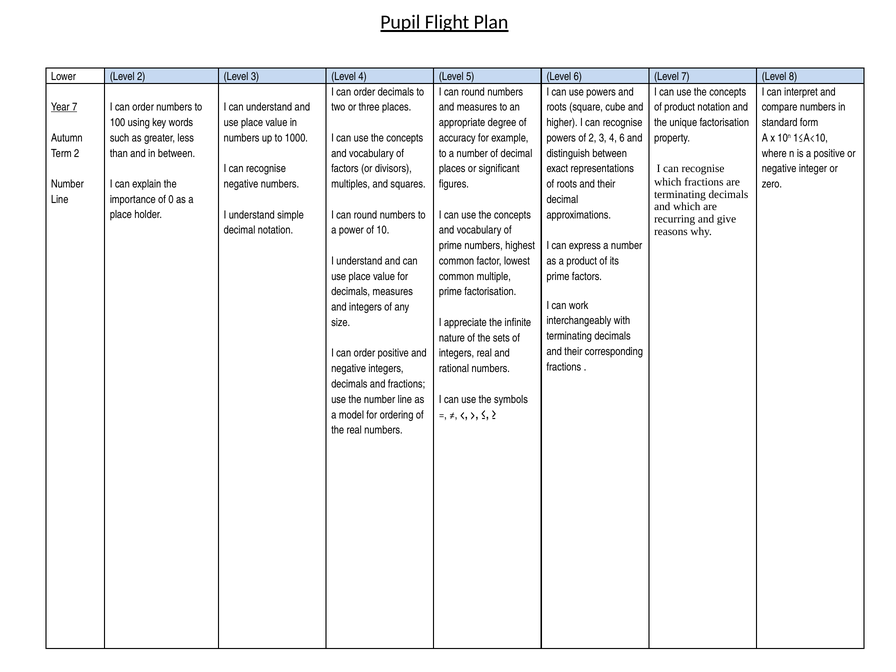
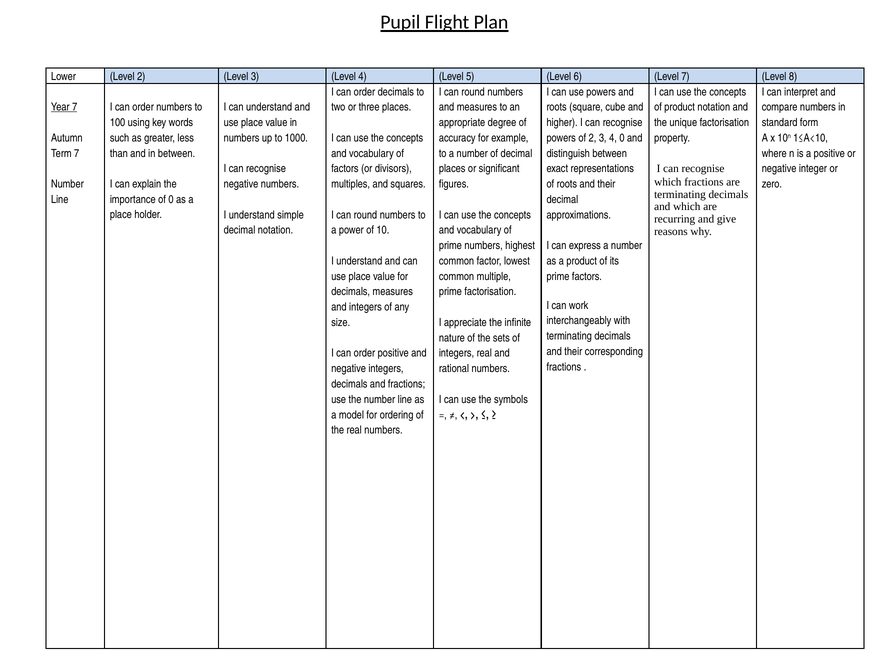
4 6: 6 -> 0
Term 2: 2 -> 7
